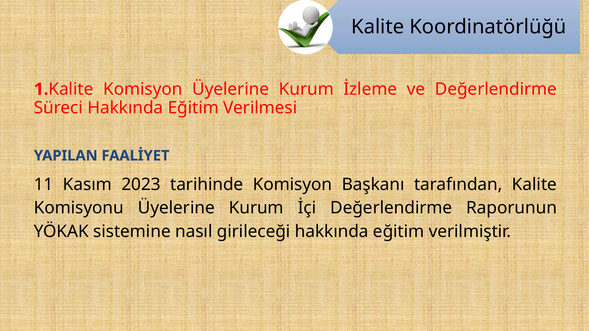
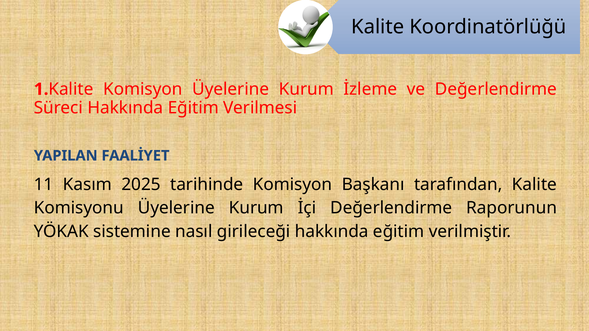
2023: 2023 -> 2025
